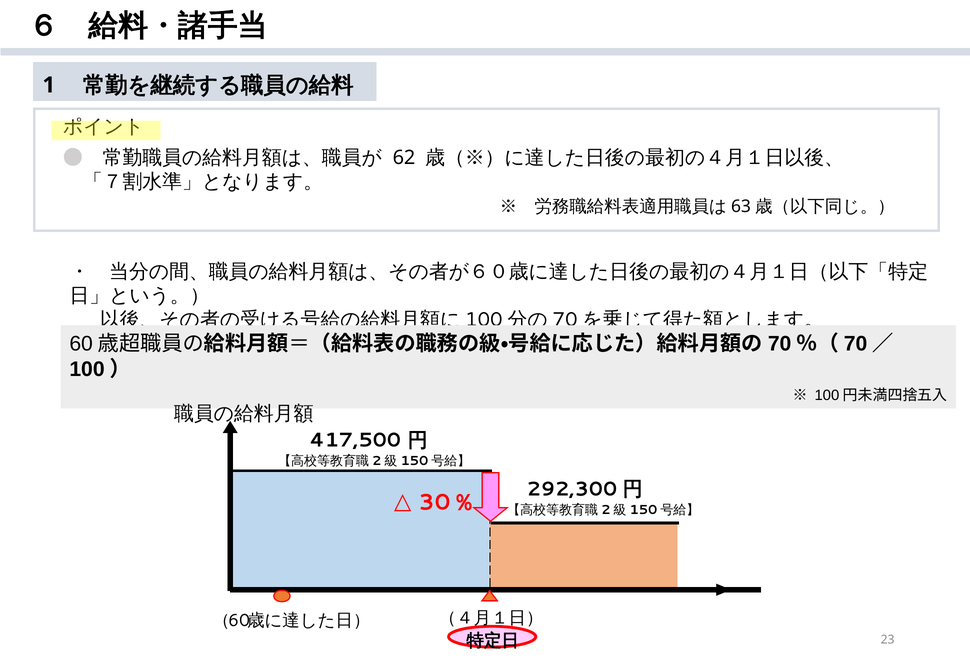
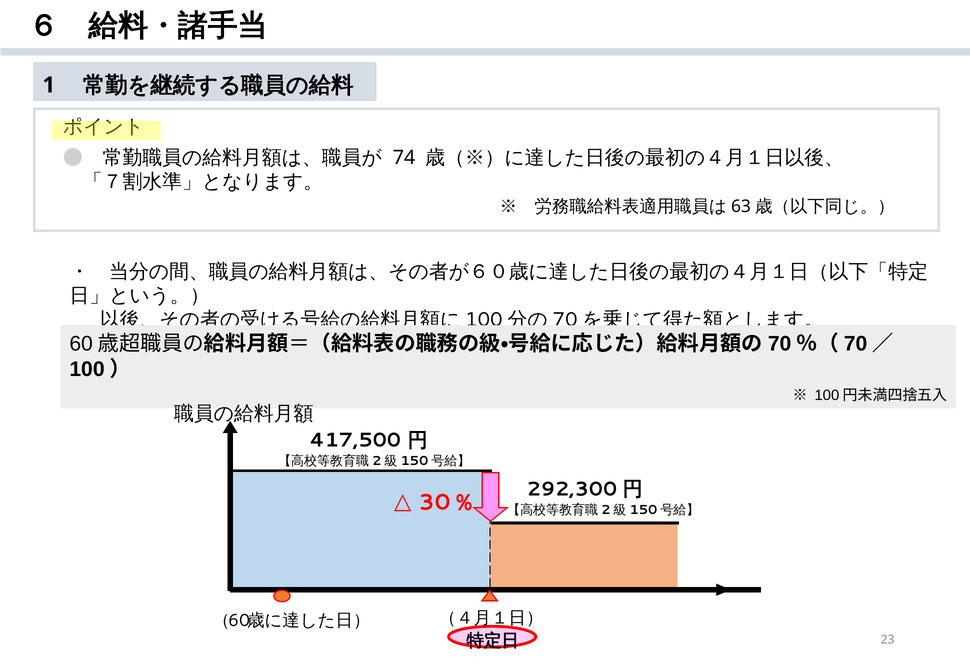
62: 62 -> 74
